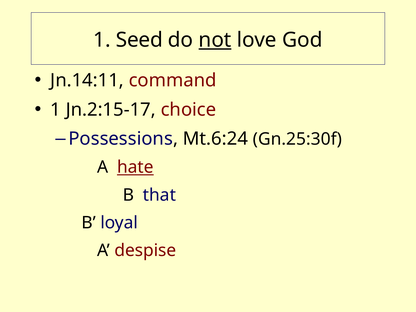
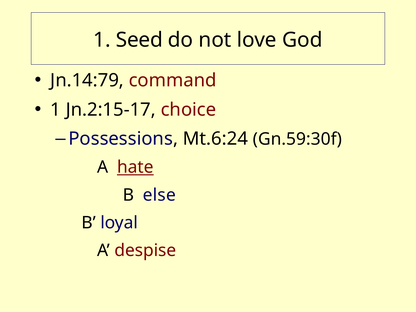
not underline: present -> none
Jn.14:11: Jn.14:11 -> Jn.14:79
Gn.25:30f: Gn.25:30f -> Gn.59:30f
that: that -> else
